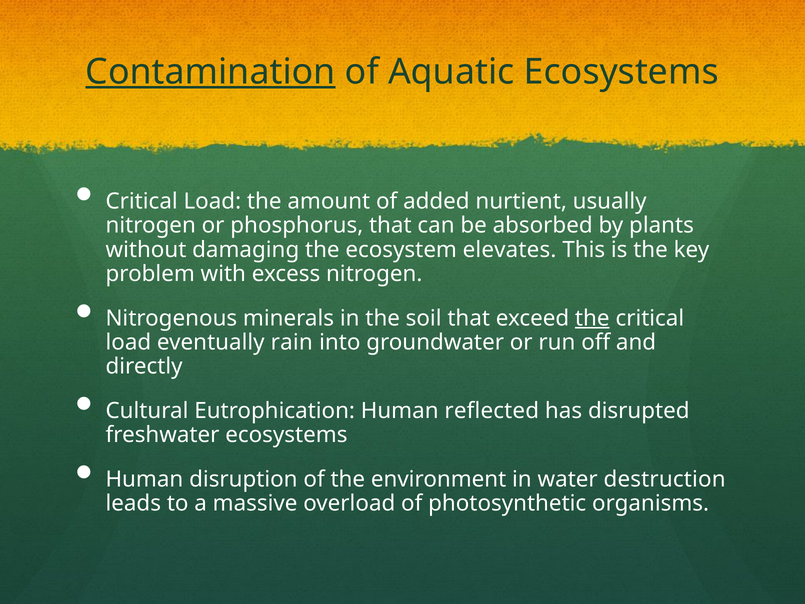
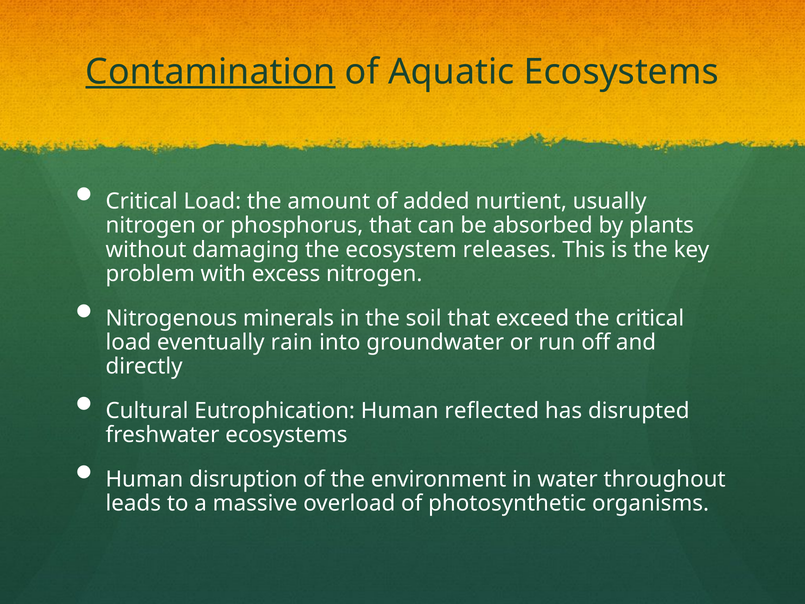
elevates: elevates -> releases
the at (592, 318) underline: present -> none
destruction: destruction -> throughout
